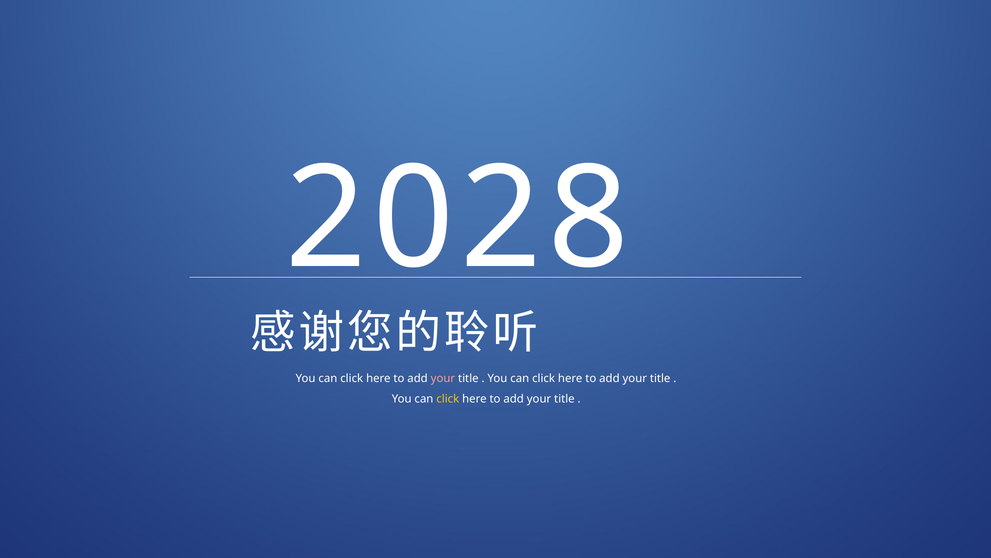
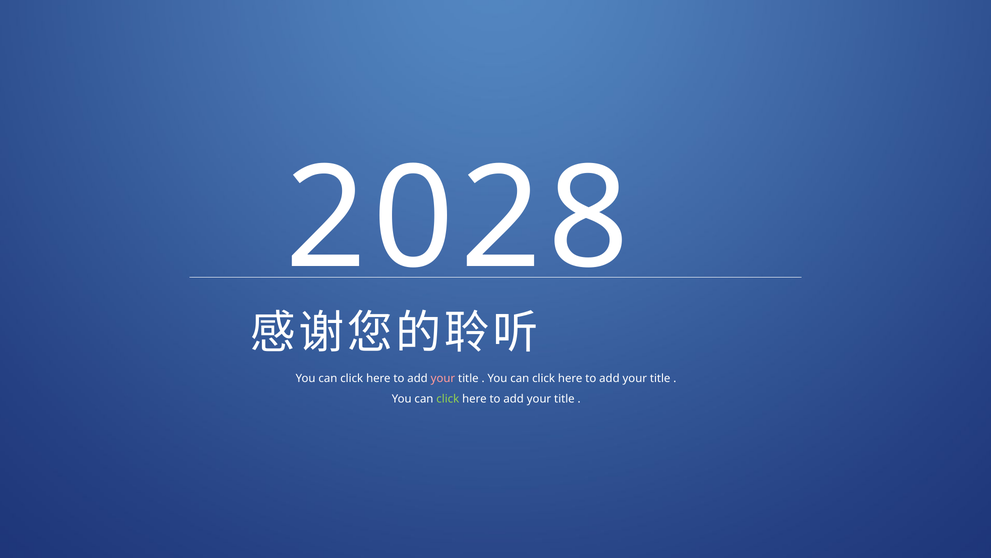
click at (448, 399) colour: yellow -> light green
